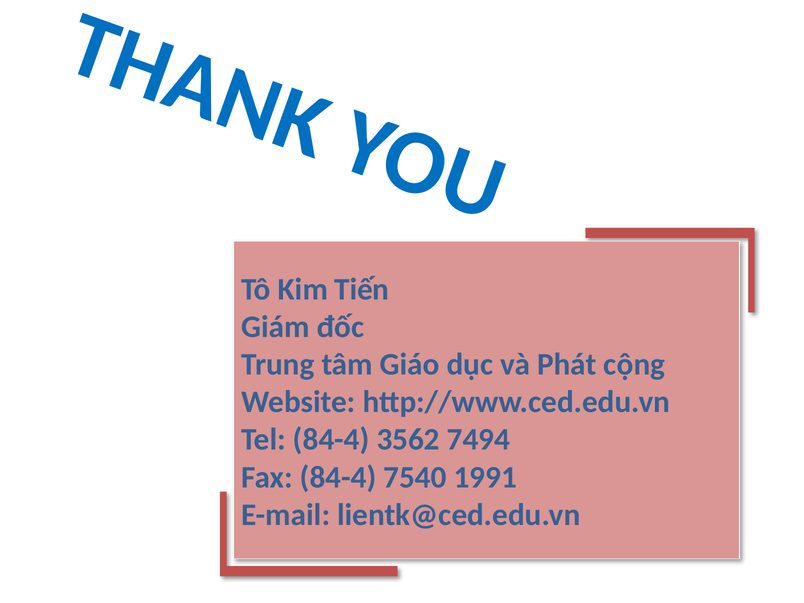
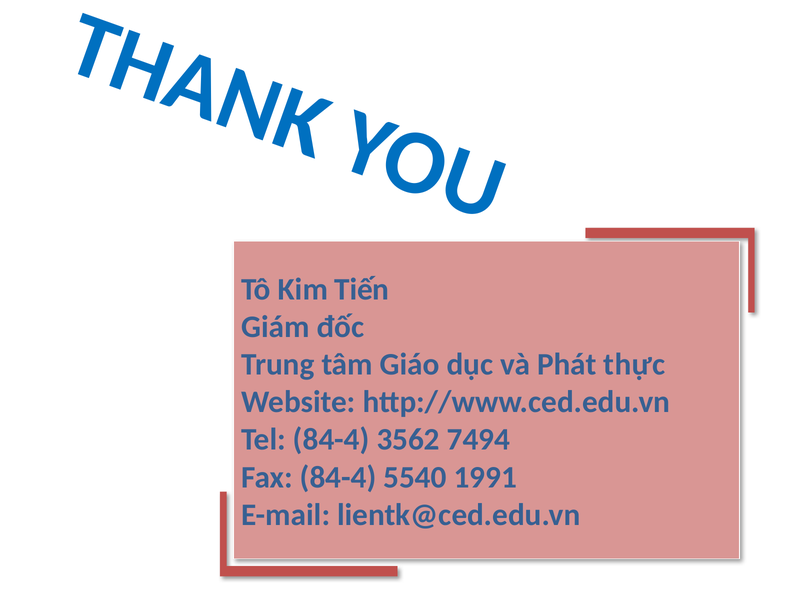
cộng: cộng -> thực
7540: 7540 -> 5540
